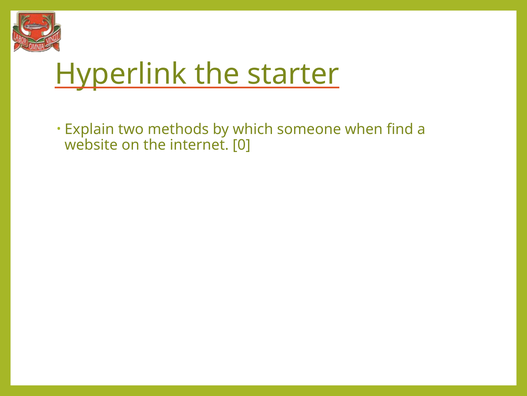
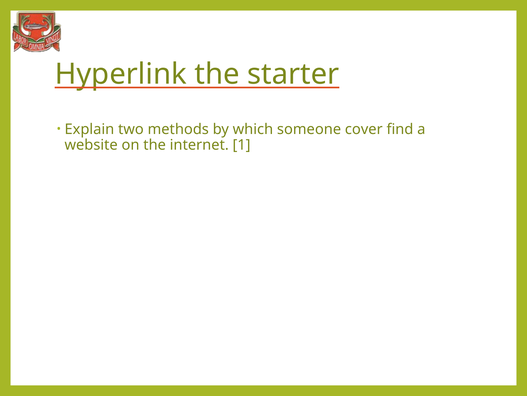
when: when -> cover
0: 0 -> 1
